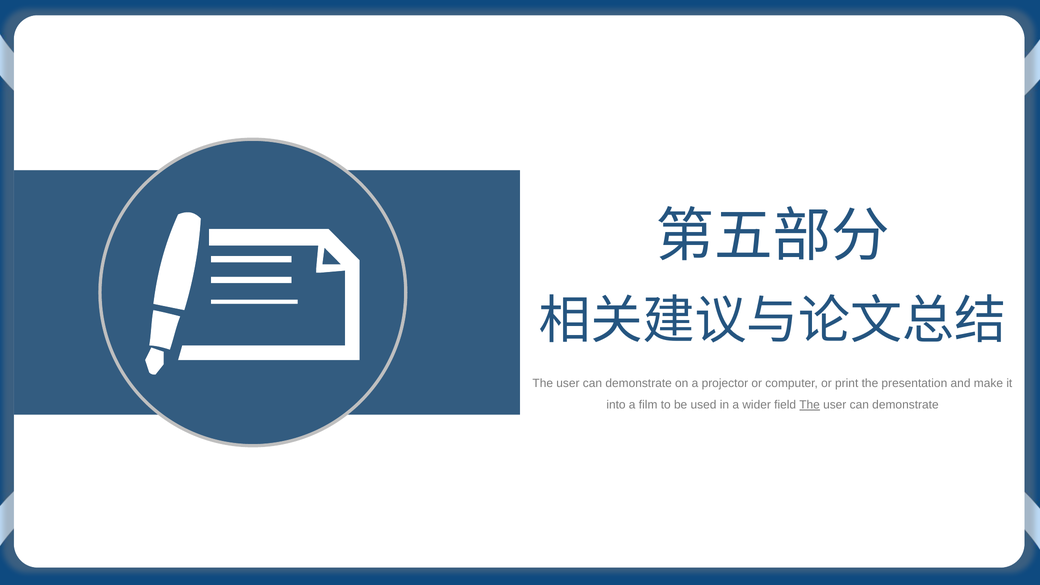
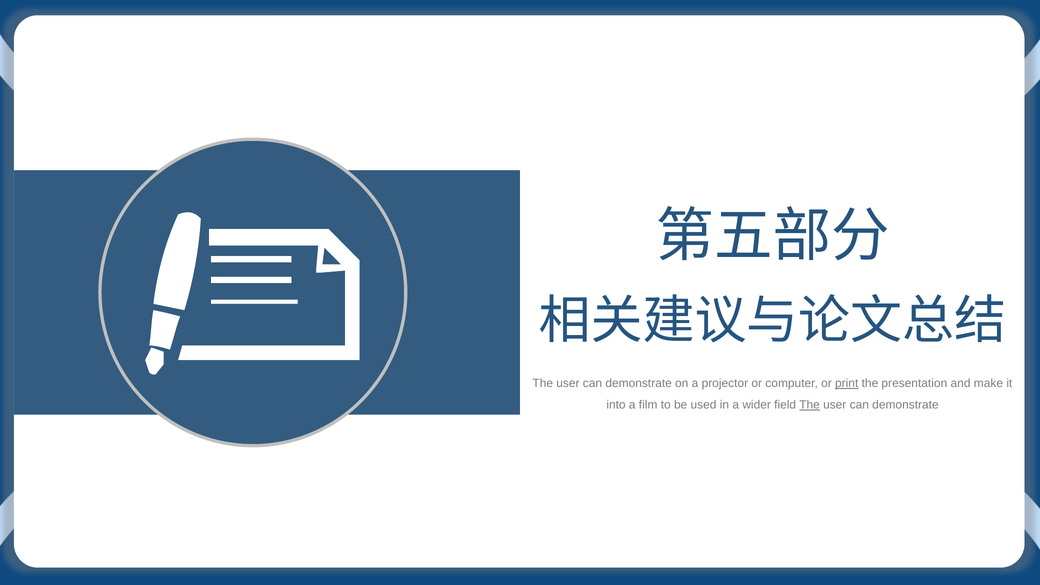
print underline: none -> present
